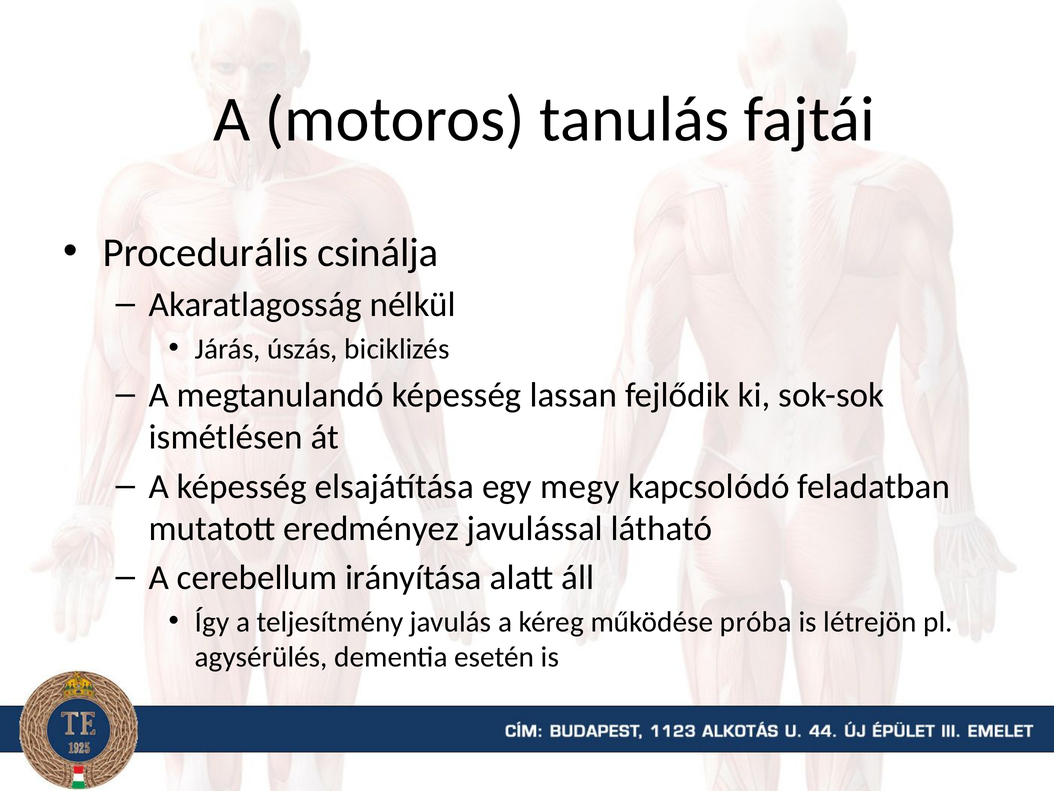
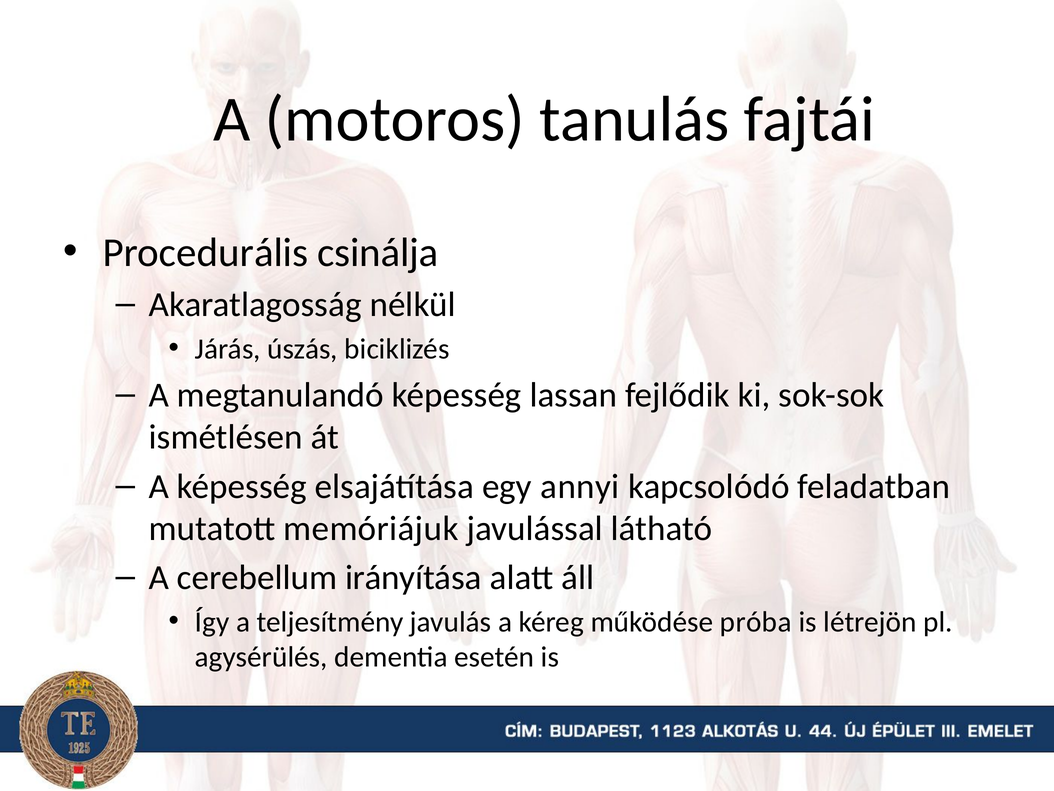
megy: megy -> annyi
eredményez: eredményez -> memóriájuk
